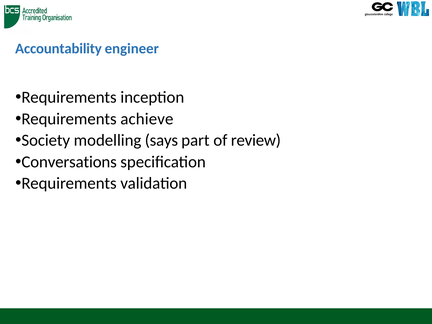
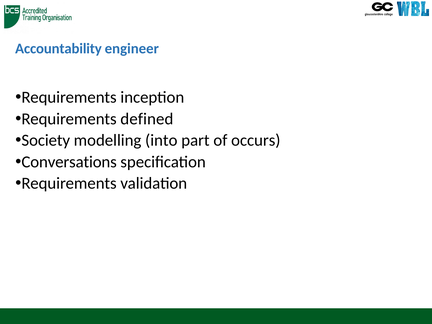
achieve: achieve -> defined
says: says -> into
review: review -> occurs
